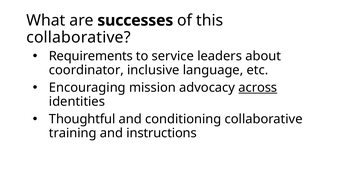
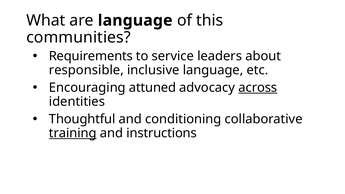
are successes: successes -> language
collaborative at (78, 38): collaborative -> communities
coordinator: coordinator -> responsible
mission: mission -> attuned
training underline: none -> present
